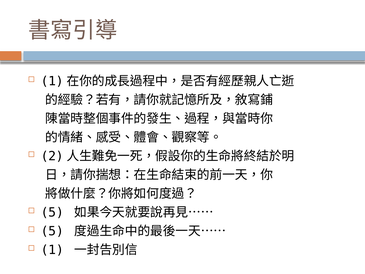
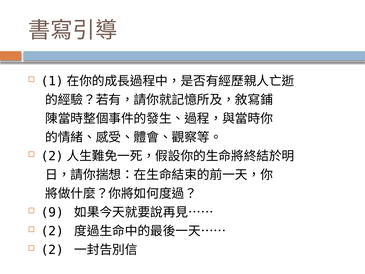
5 at (52, 212): 5 -> 9
5 at (52, 231): 5 -> 2
1 at (52, 250): 1 -> 2
